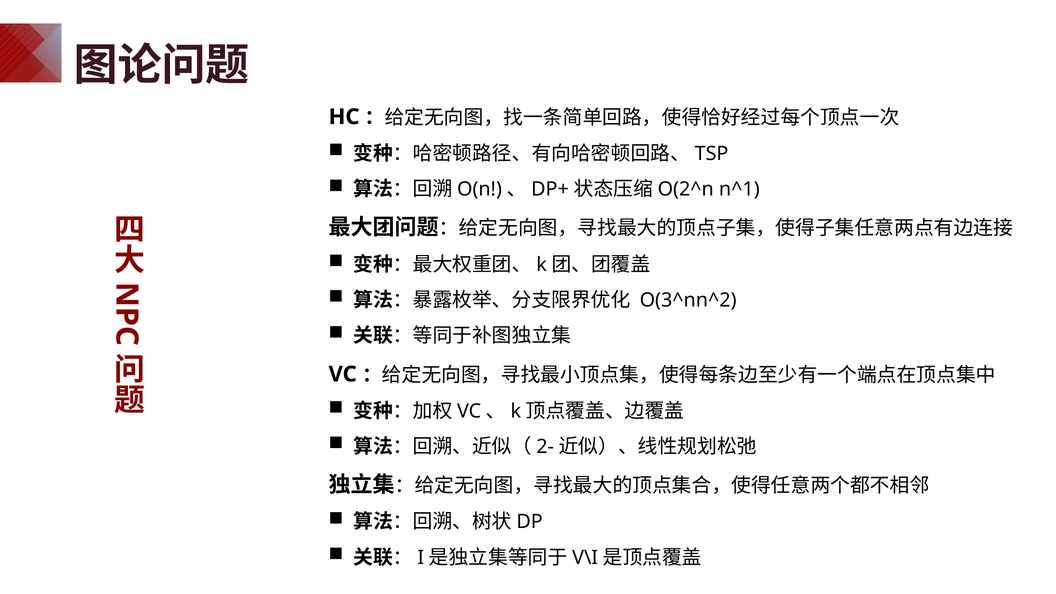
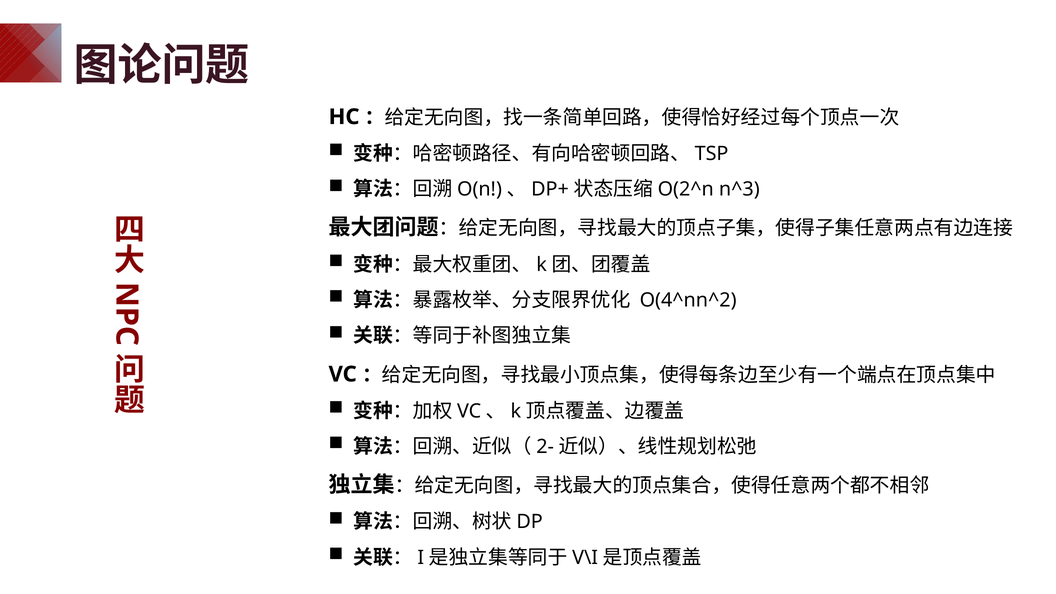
n^1: n^1 -> n^3
O(3^nn^2: O(3^nn^2 -> O(4^nn^2
